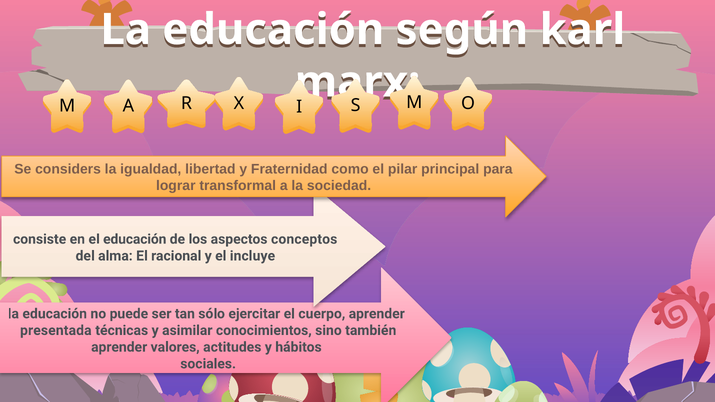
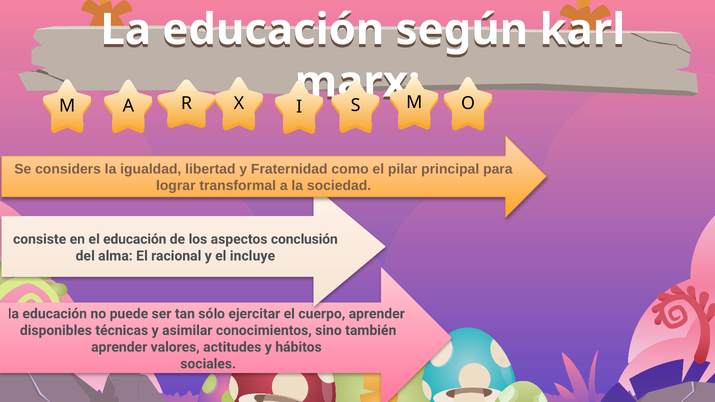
conceptos: conceptos -> conclusión
presentada: presentada -> disponibles
